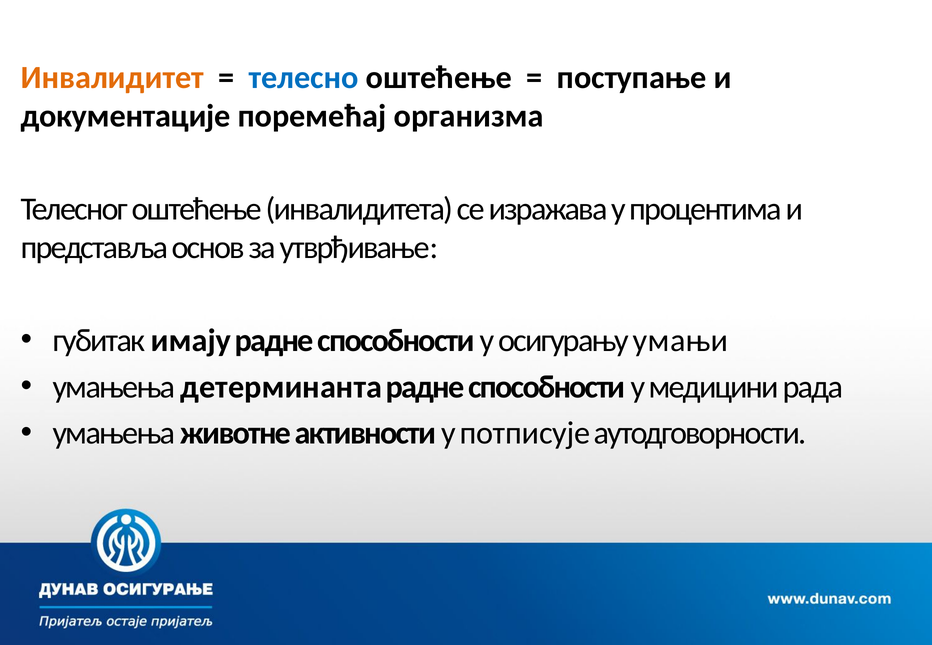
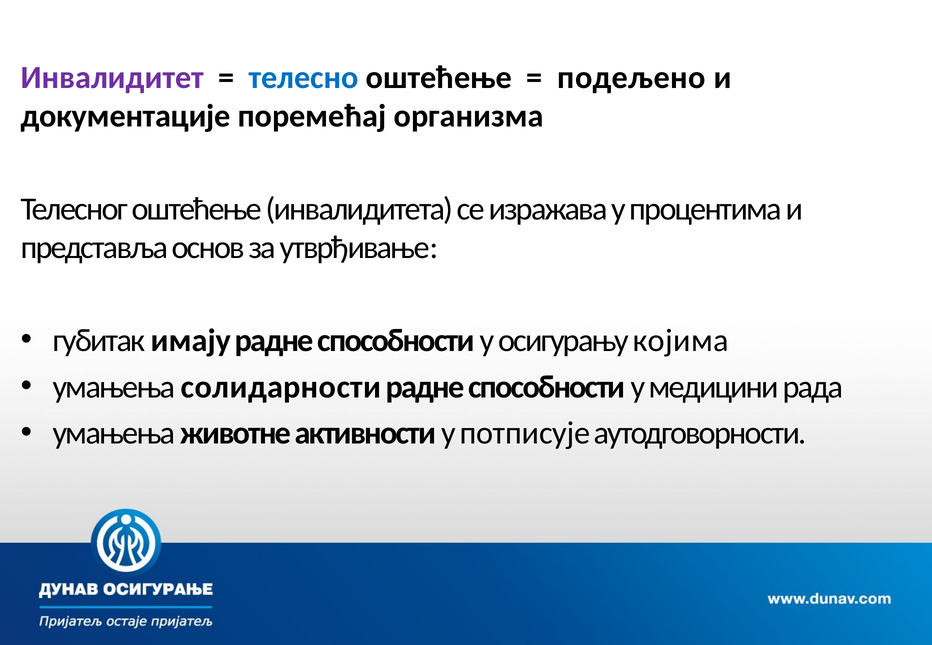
Инвалидитет colour: orange -> purple
поступање: поступање -> подељено
умањи: умањи -> којима
детерминанта: детерминанта -> солидарности
